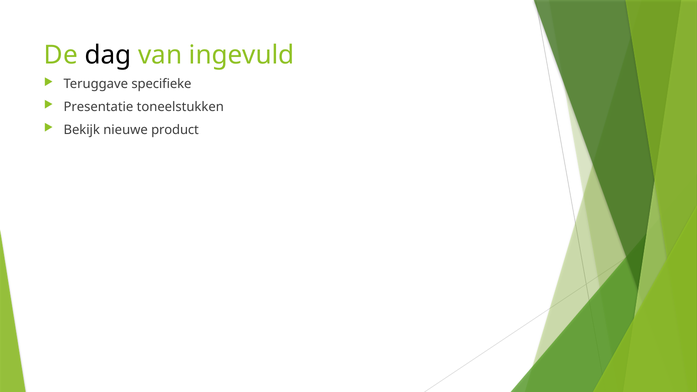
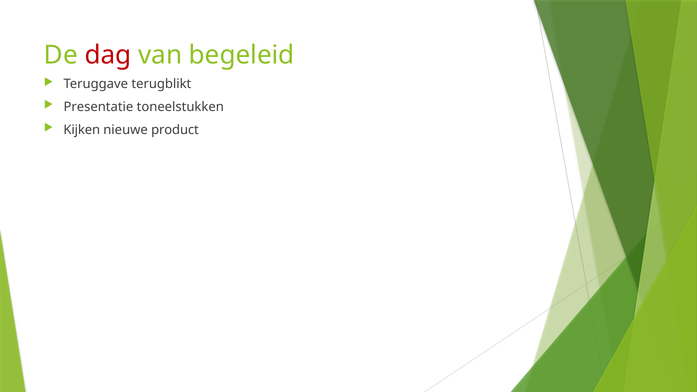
dag colour: black -> red
ingevuld: ingevuld -> begeleid
specifieke: specifieke -> terugblikt
Bekijk: Bekijk -> Kijken
